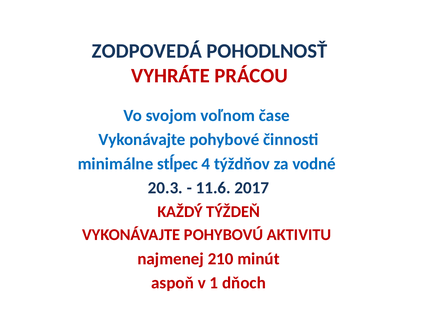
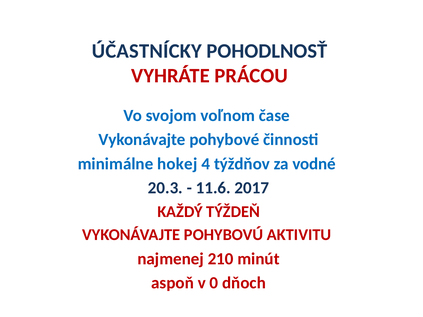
ZODPOVEDÁ: ZODPOVEDÁ -> ÚČASTNÍCKY
stĺpec: stĺpec -> hokej
1: 1 -> 0
